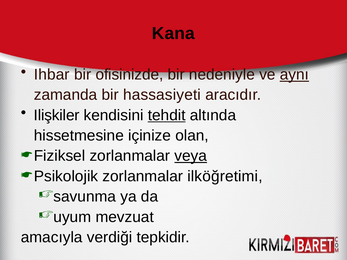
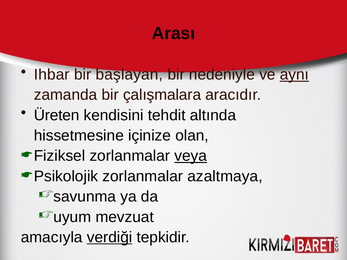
Kana: Kana -> Arası
ofisinizde: ofisinizde -> başlayan
hassasiyeti: hassasiyeti -> çalışmalara
Ilişkiler: Ilişkiler -> Üreten
tehdit underline: present -> none
ilköğretimi: ilköğretimi -> azaltmaya
verdiği underline: none -> present
